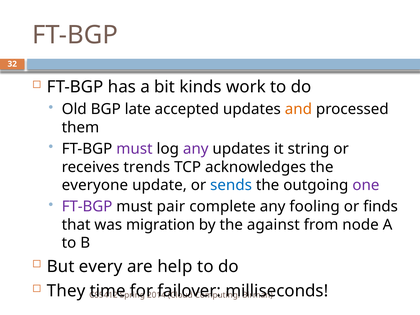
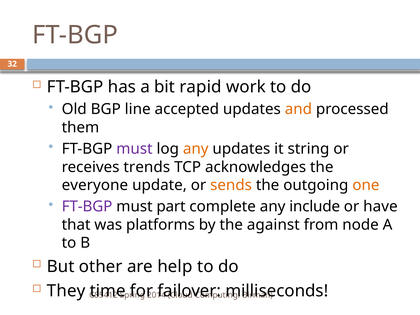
kinds: kinds -> rapid
late: late -> line
any at (196, 149) colour: purple -> orange
sends colour: blue -> orange
one colour: purple -> orange
pair: pair -> part
fooling: fooling -> include
finds: finds -> have
migration: migration -> platforms
every: every -> other
